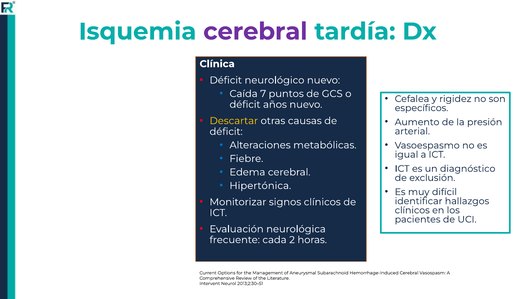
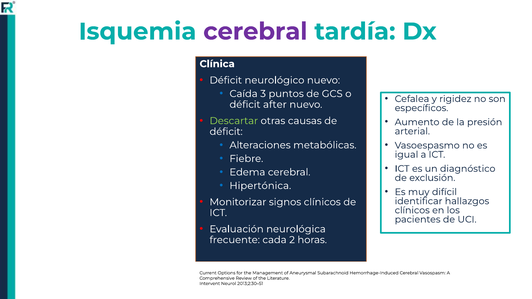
7: 7 -> 3
años: años -> after
Descartar colour: yellow -> light green
